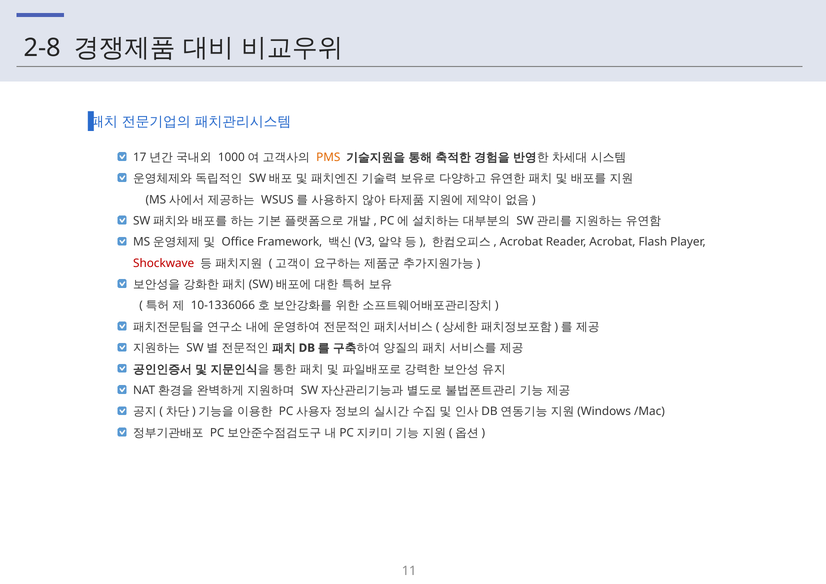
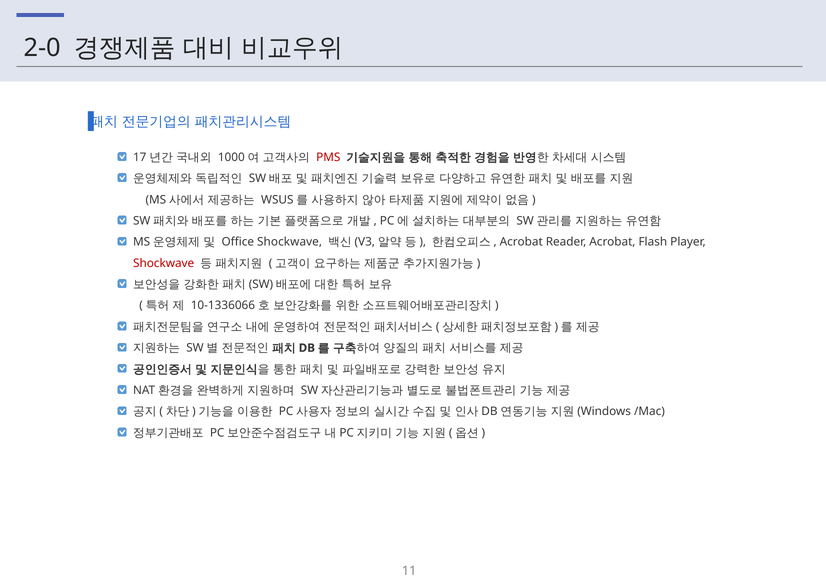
2-8: 2-8 -> 2-0
PMS colour: orange -> red
Office Framework: Framework -> Shockwave
